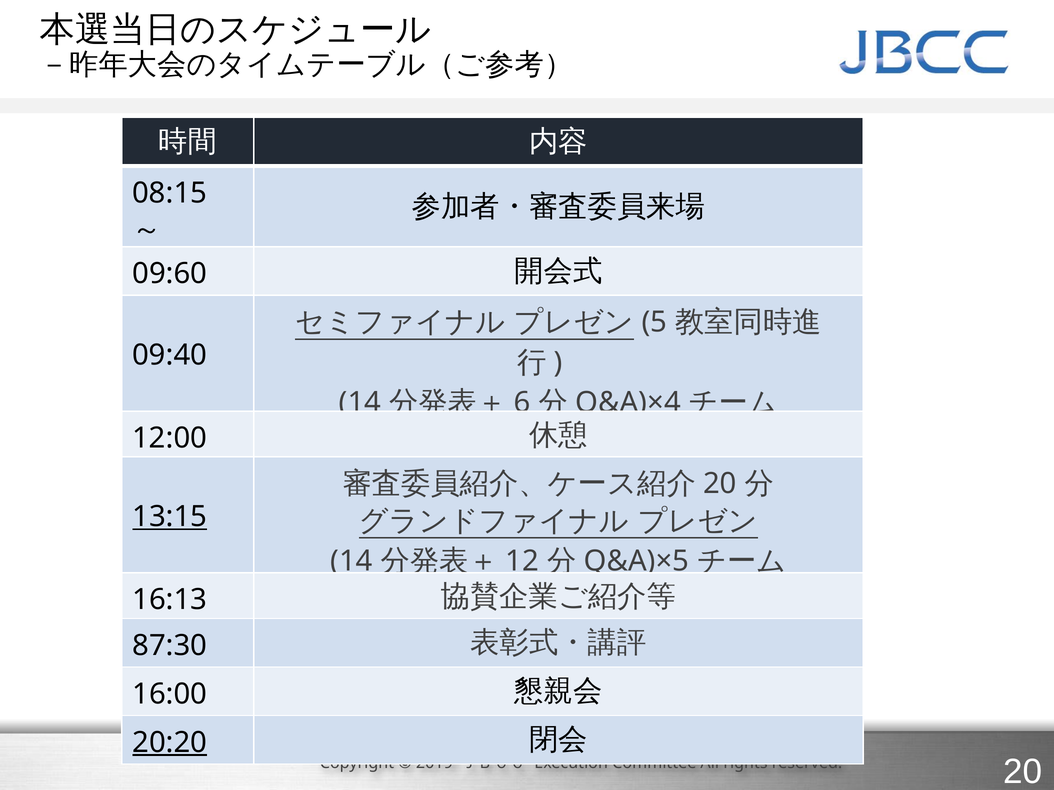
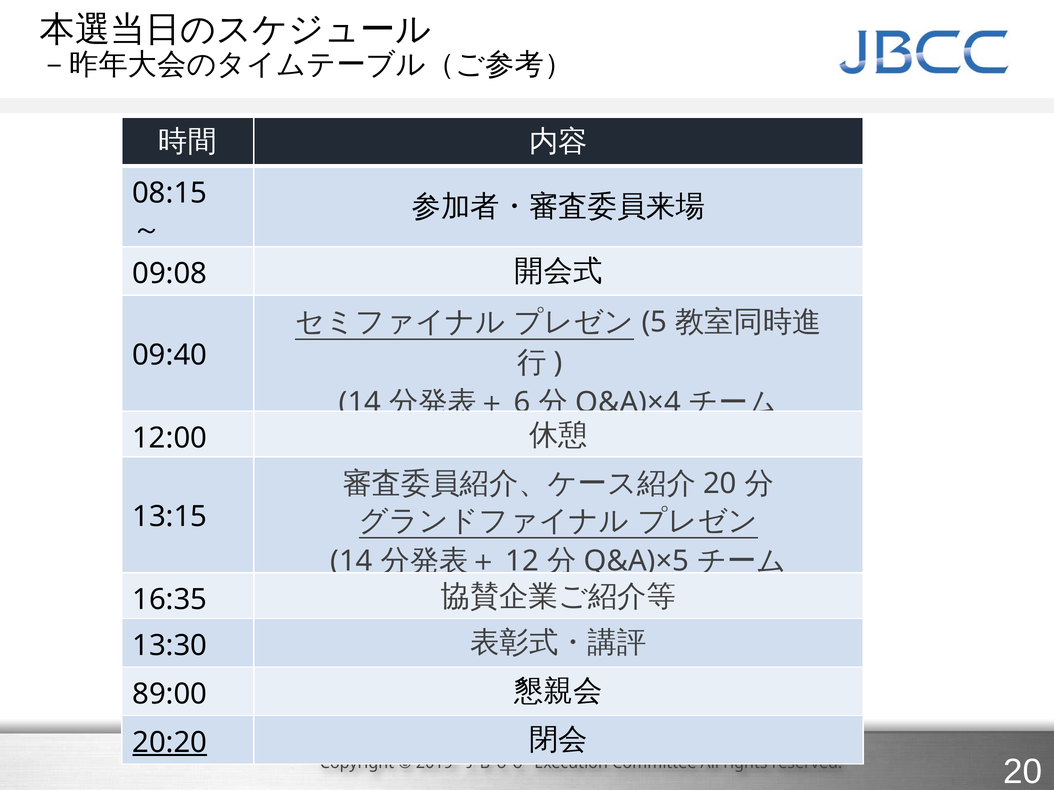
09:60: 09:60 -> 09:08
13:15 underline: present -> none
16:13: 16:13 -> 16:35
87:30: 87:30 -> 13:30
16:00: 16:00 -> 89:00
